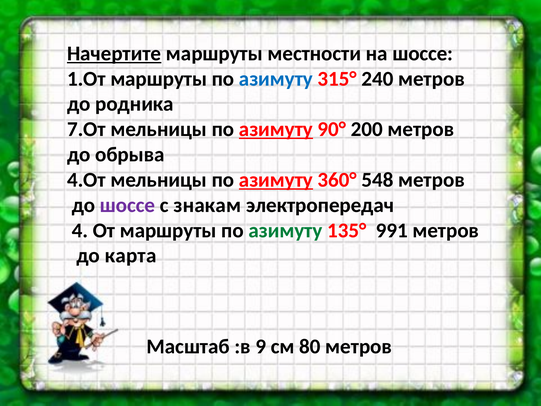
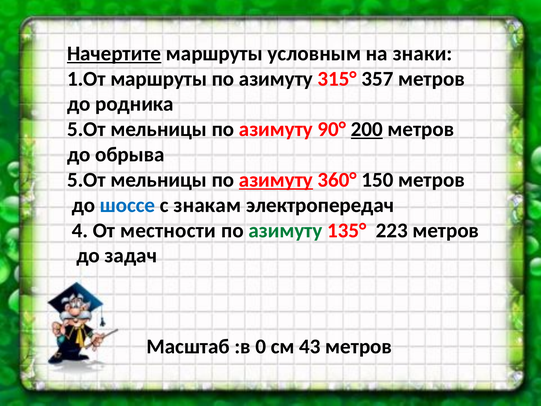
местности: местности -> условным
на шоссе: шоссе -> знаки
азимуту at (276, 79) colour: blue -> black
240: 240 -> 357
7.От at (86, 129): 7.От -> 5.От
азимуту at (276, 129) underline: present -> none
200 underline: none -> present
4.От at (86, 180): 4.От -> 5.От
548: 548 -> 150
шоссе at (127, 205) colour: purple -> blue
От маршруты: маршруты -> местности
991: 991 -> 223
карта: карта -> задач
9: 9 -> 0
80: 80 -> 43
